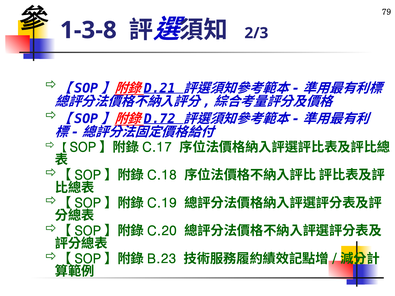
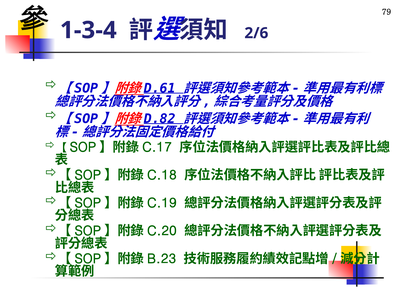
2/3: 2/3 -> 2/6
1-3-8: 1-3-8 -> 1-3-4
D.21: D.21 -> D.61
D.72: D.72 -> D.82
